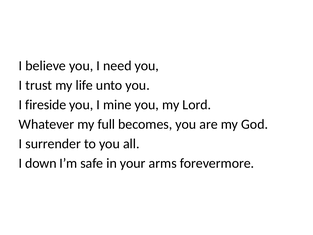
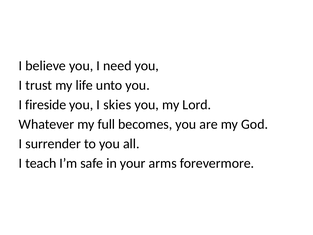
mine: mine -> skies
down: down -> teach
